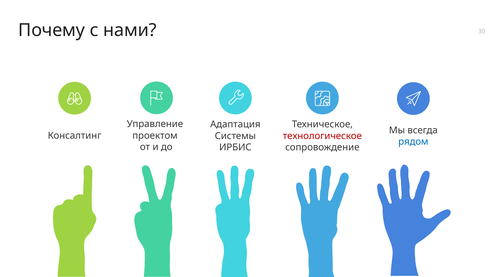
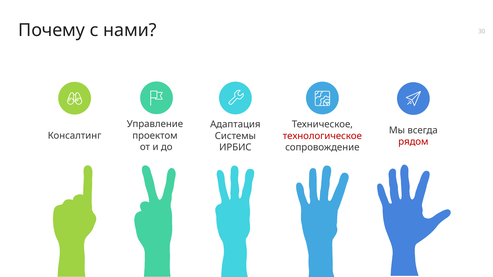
рядом colour: blue -> red
